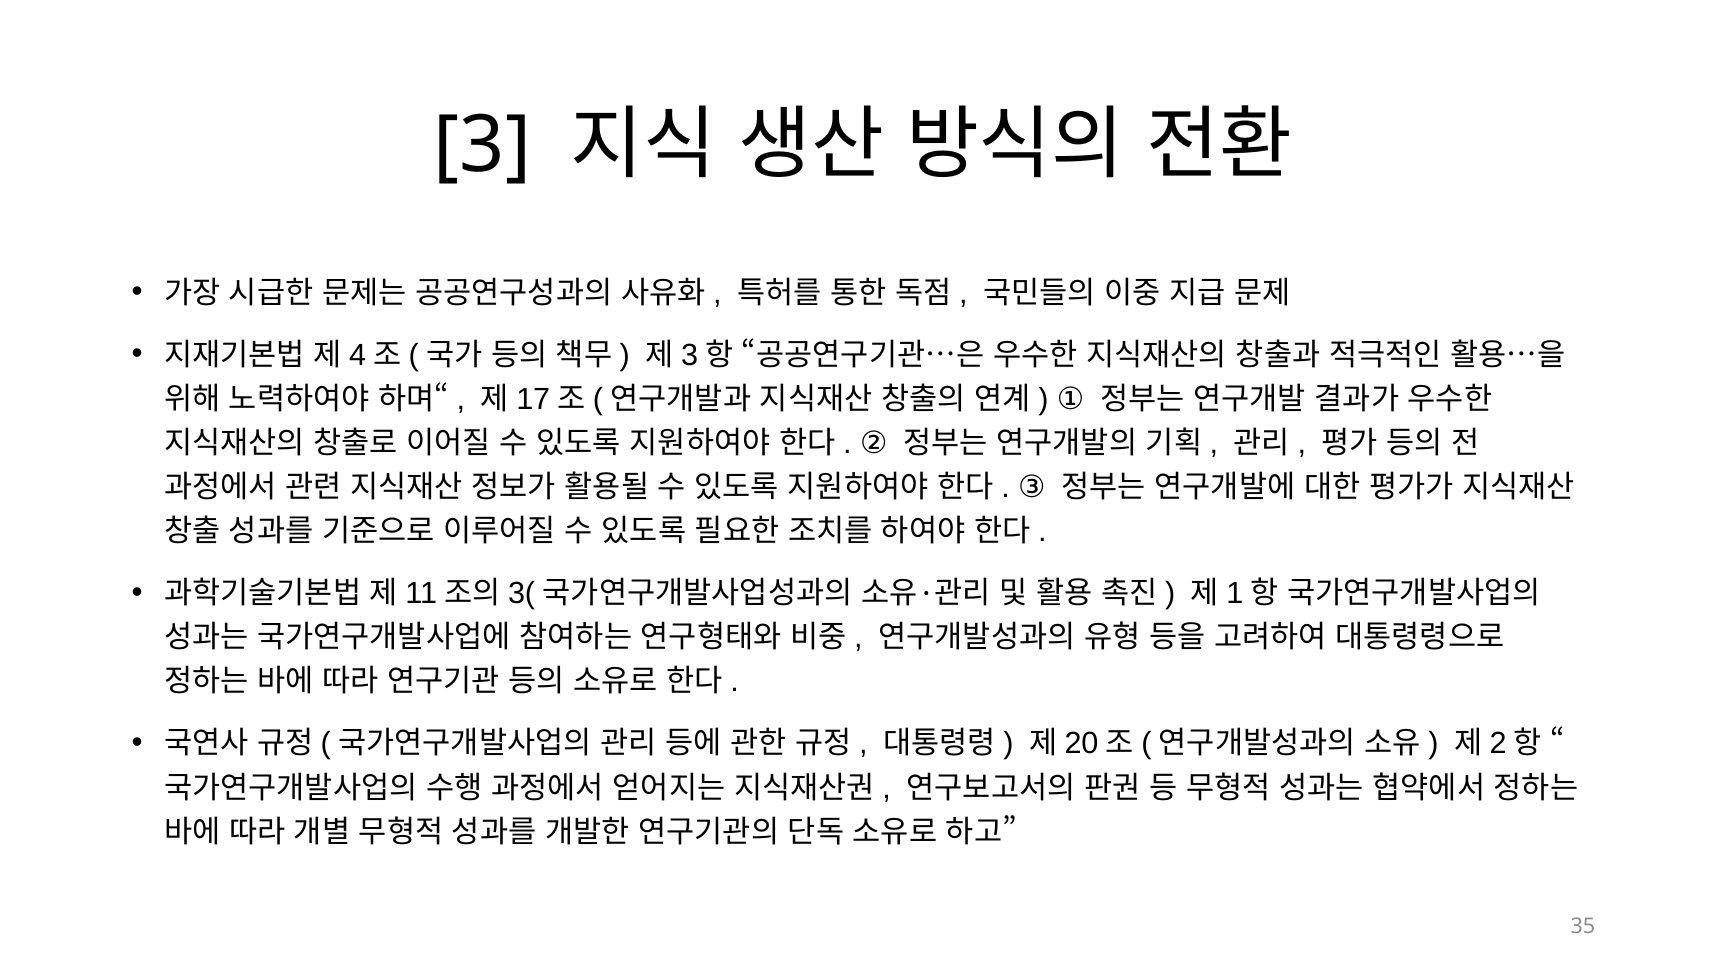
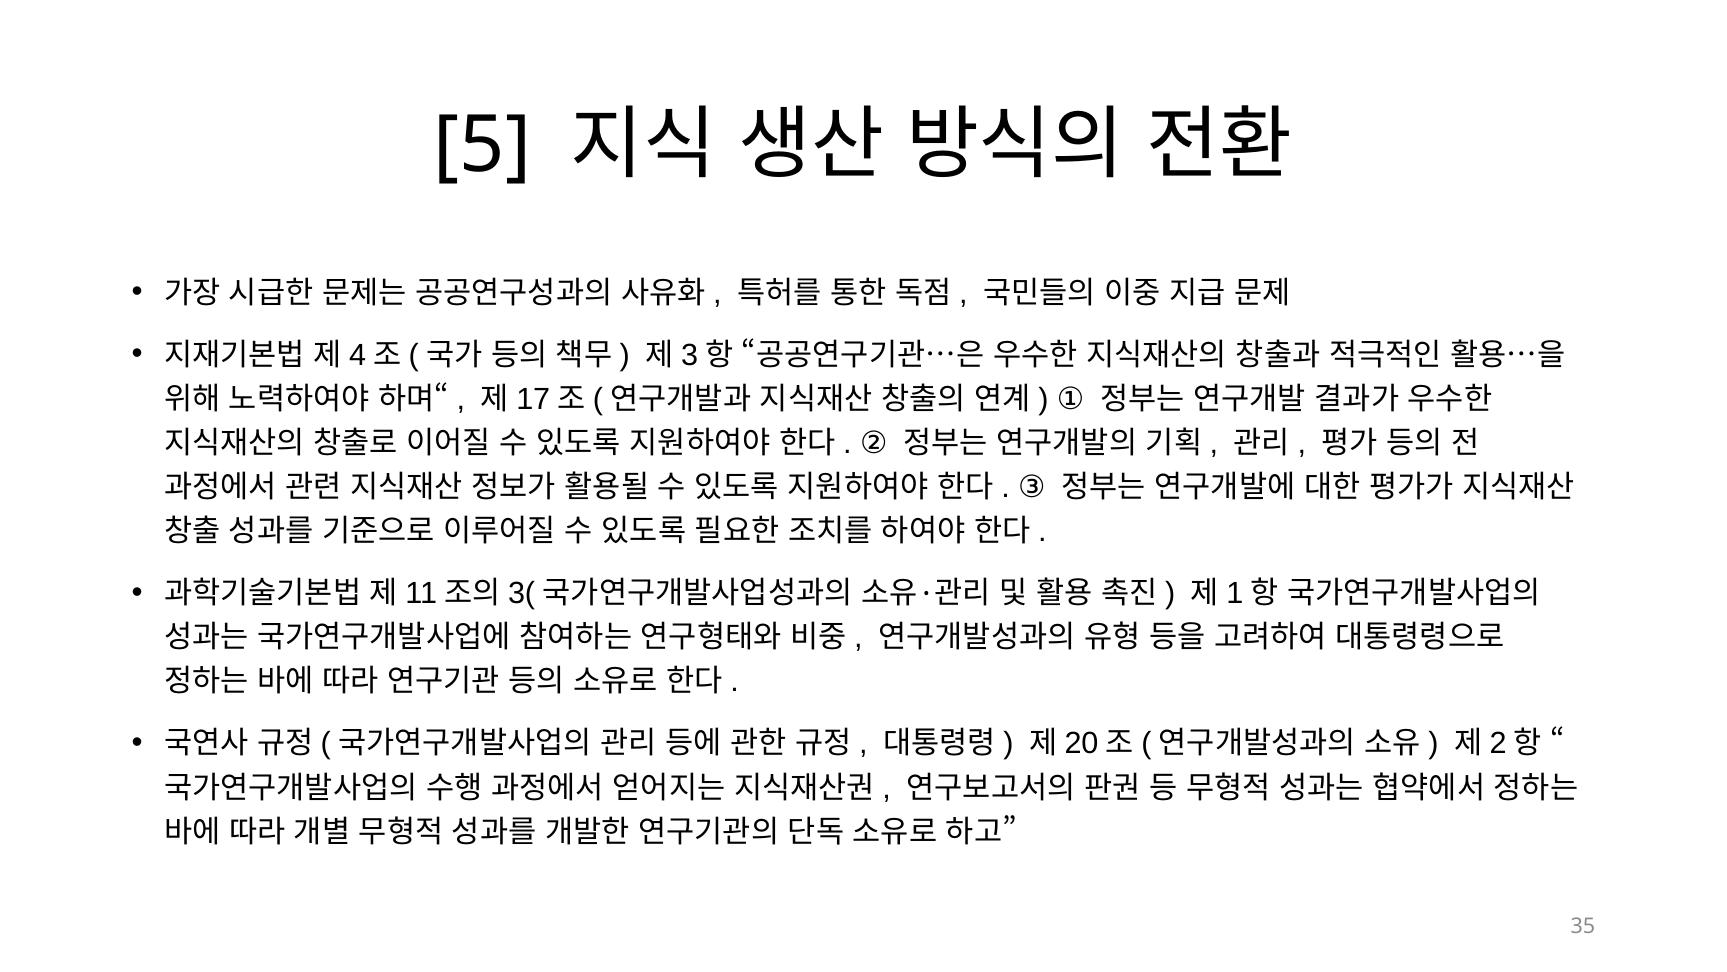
3: 3 -> 5
